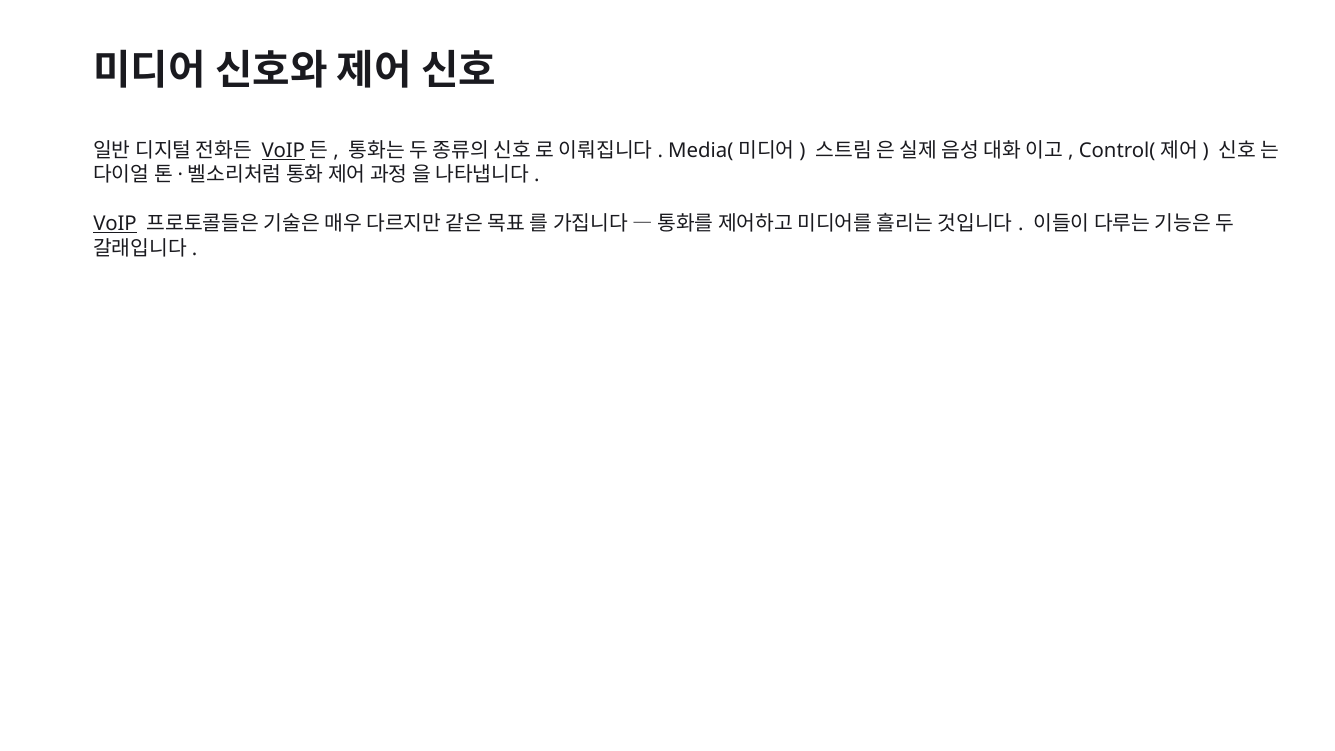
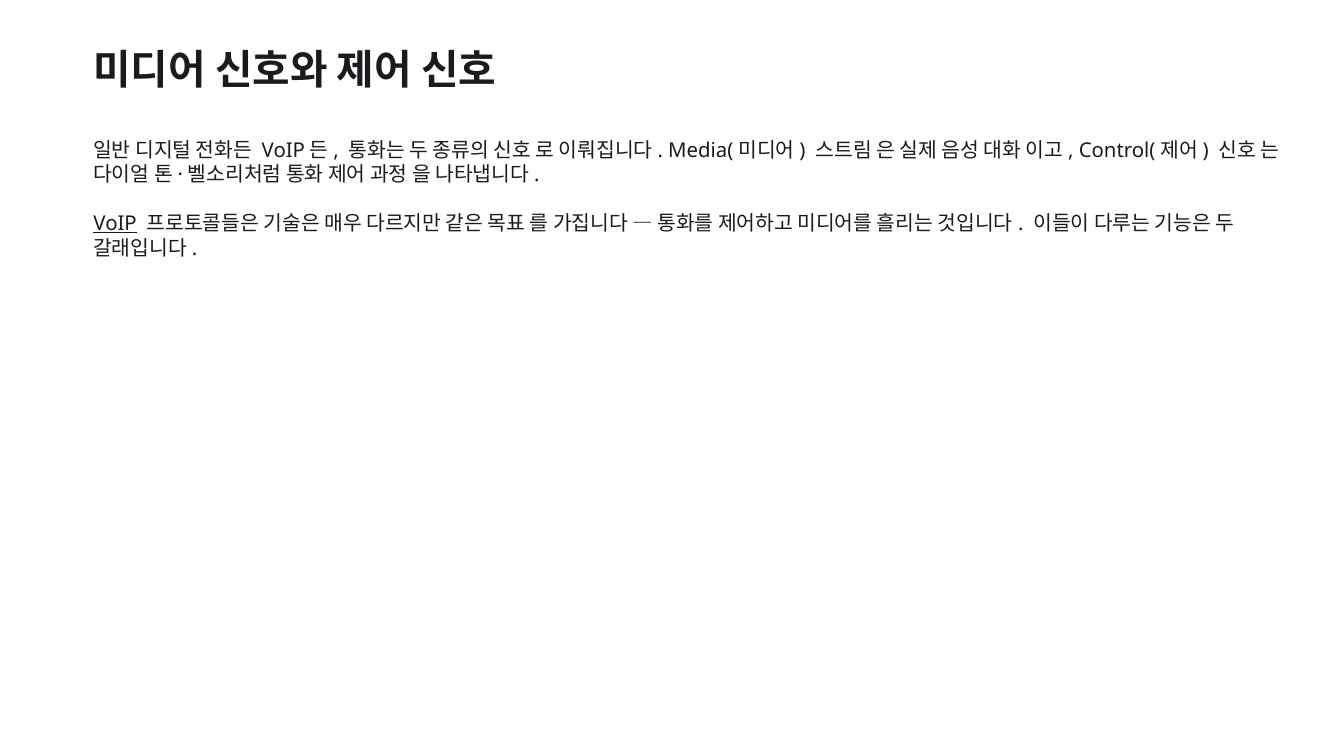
VoIP at (283, 150) underline: present -> none
